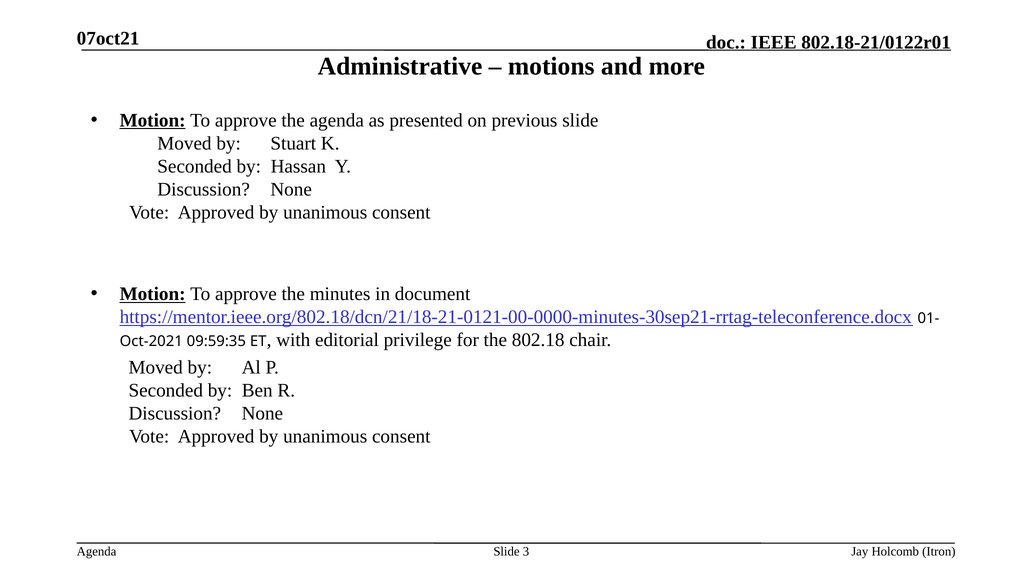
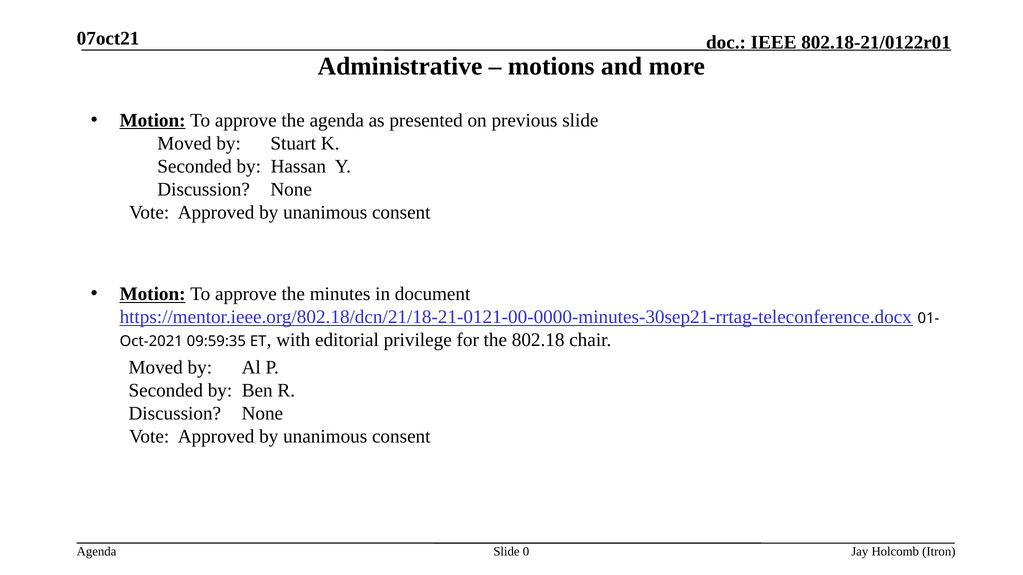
3: 3 -> 0
